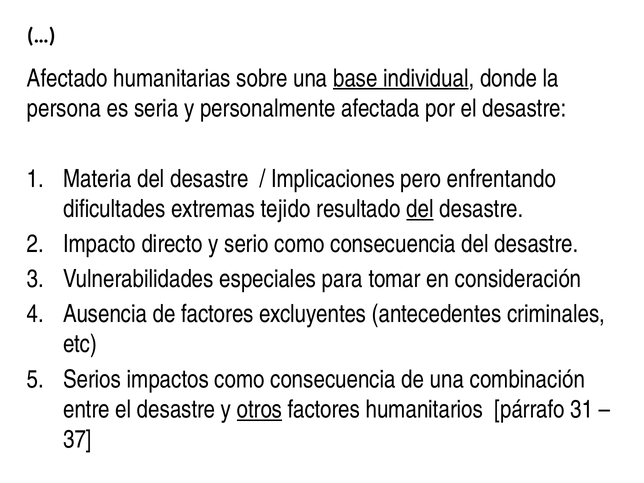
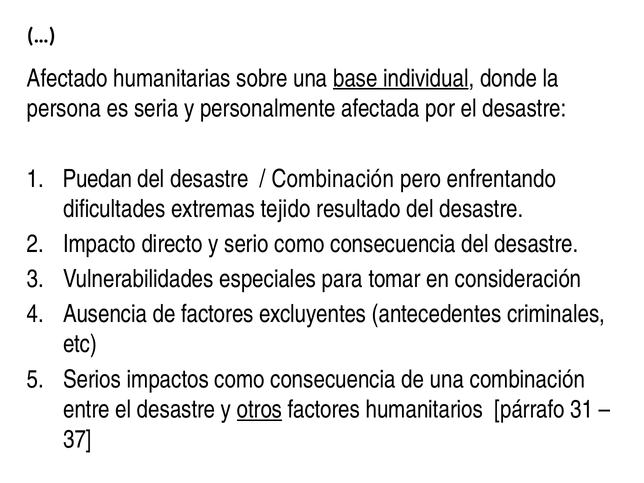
Materia: Materia -> Puedan
Implicaciones at (333, 179): Implicaciones -> Combinación
del at (420, 209) underline: present -> none
